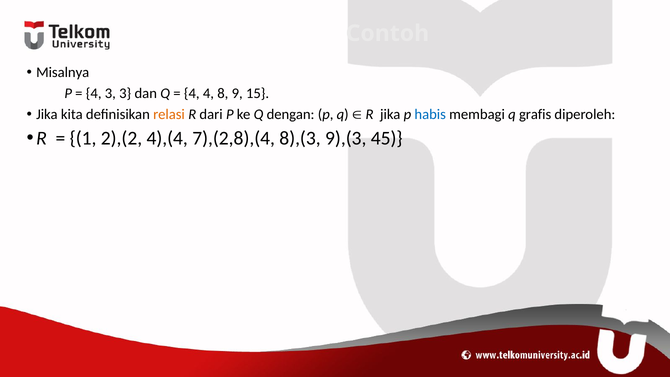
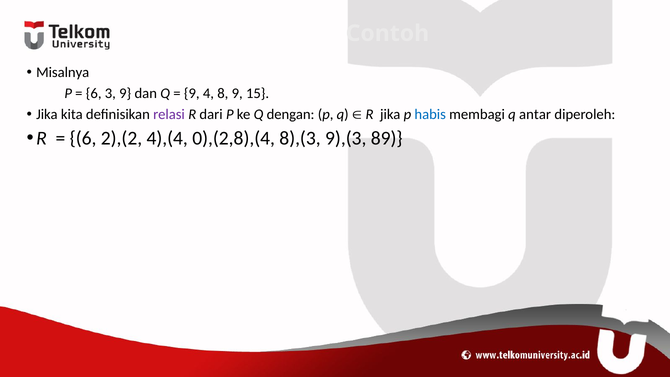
4 at (94, 93): 4 -> 6
3 3: 3 -> 9
4 at (192, 93): 4 -> 9
relasi colour: orange -> purple
grafis: grafis -> antar
1 at (83, 138): 1 -> 6
7),(2,8),(4: 7),(2,8),(4 -> 0),(2,8),(4
45: 45 -> 89
